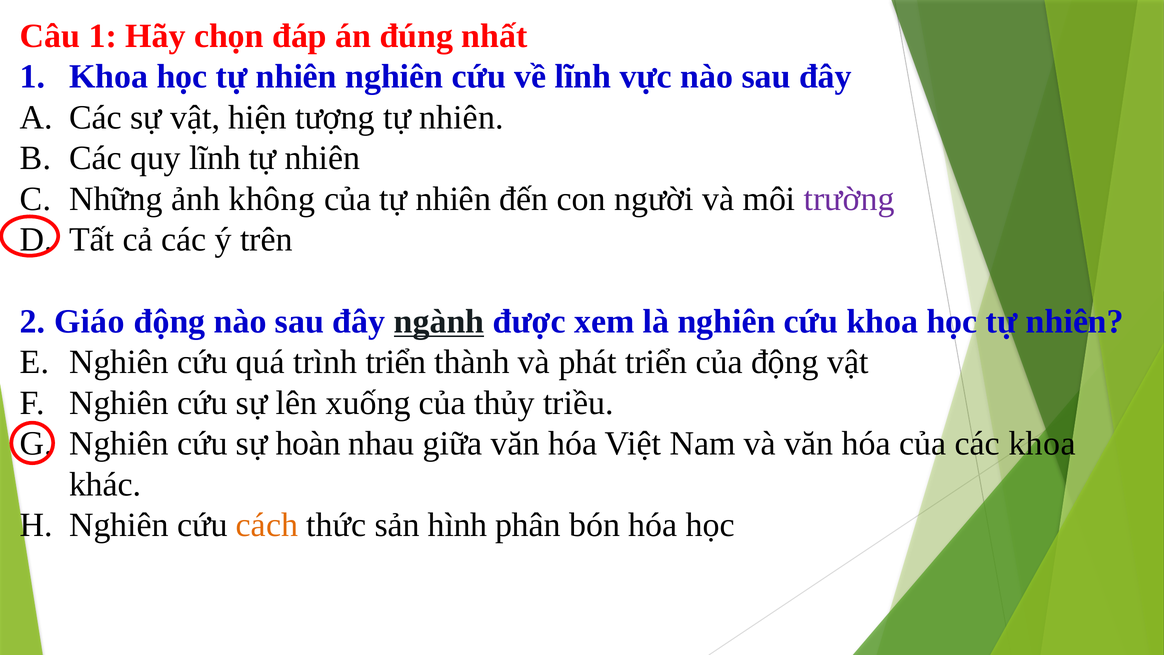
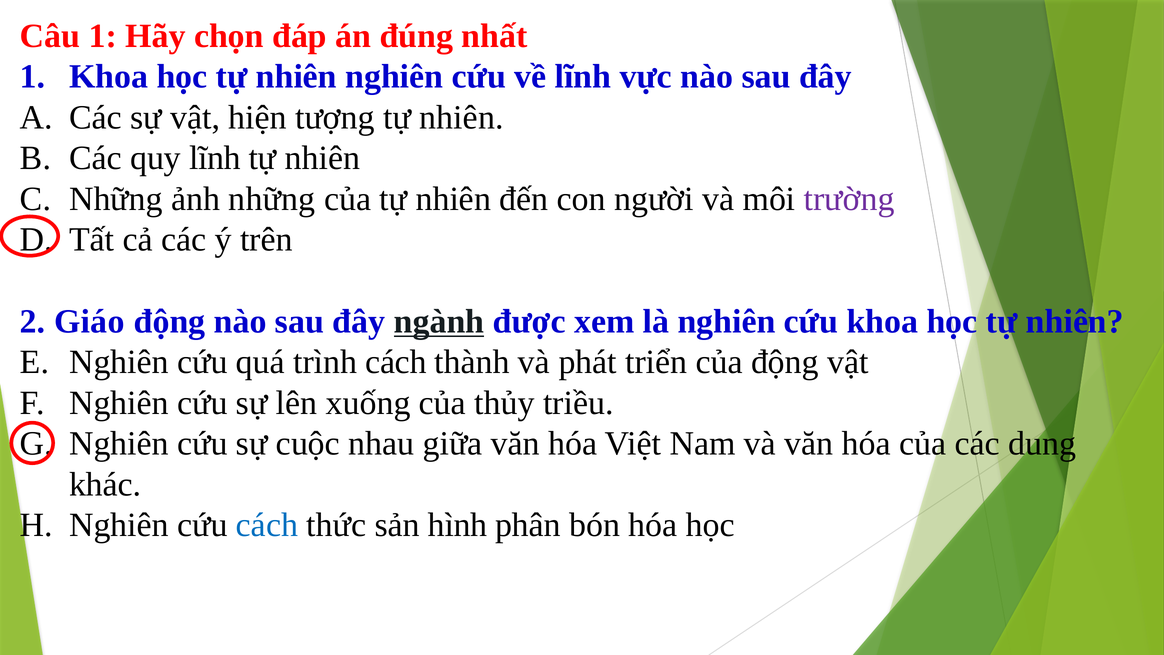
ảnh không: không -> những
trình triển: triển -> cách
hoàn: hoàn -> cuộc
các khoa: khoa -> dung
cách at (267, 525) colour: orange -> blue
